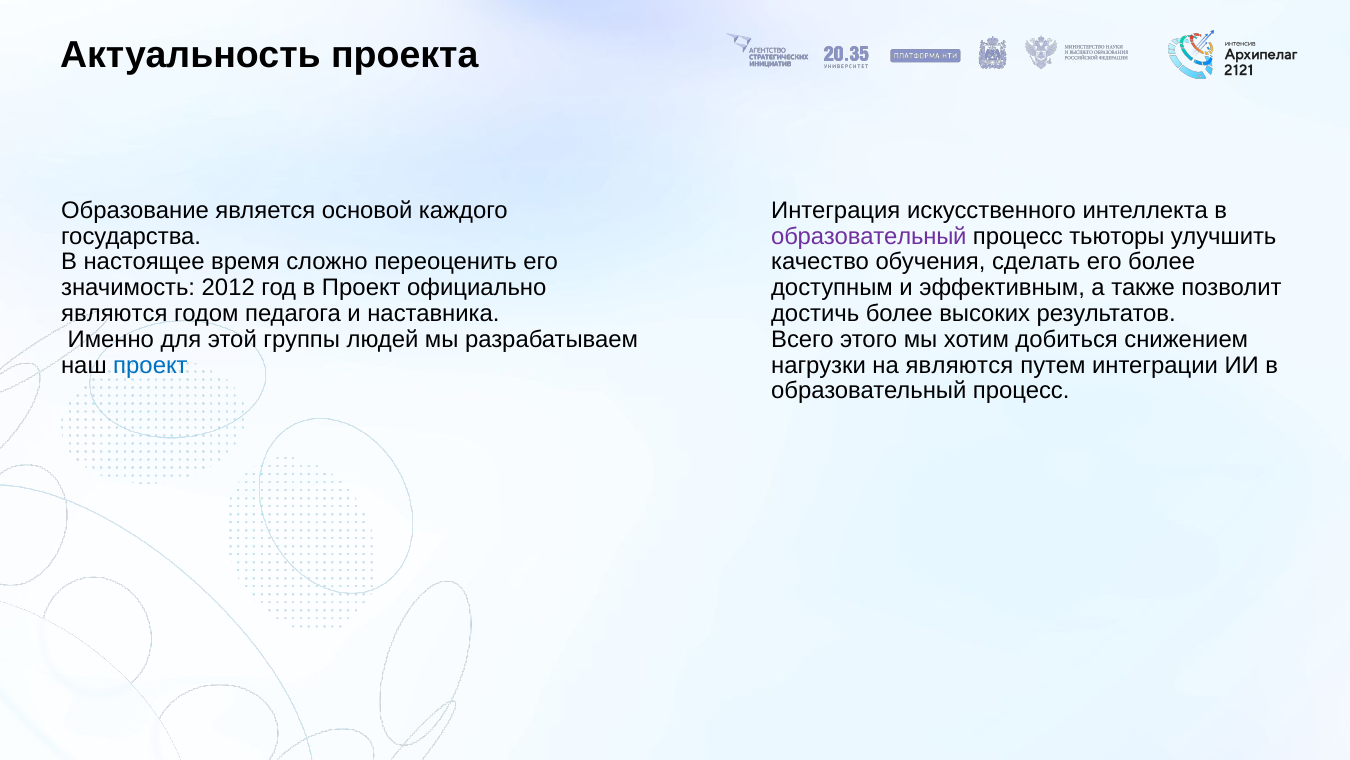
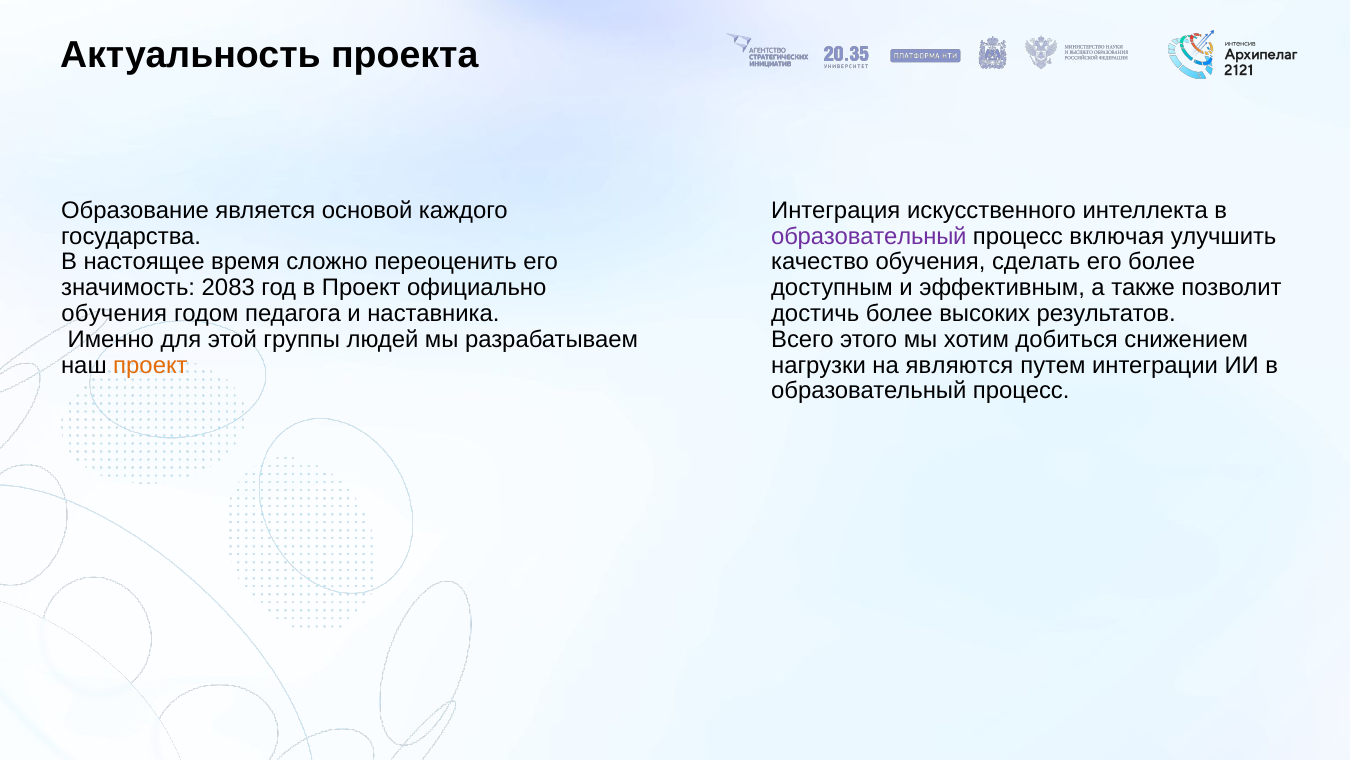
тьюторы: тьюторы -> включая
2012: 2012 -> 2083
являются at (114, 314): являются -> обучения
проект at (150, 365) colour: blue -> orange
